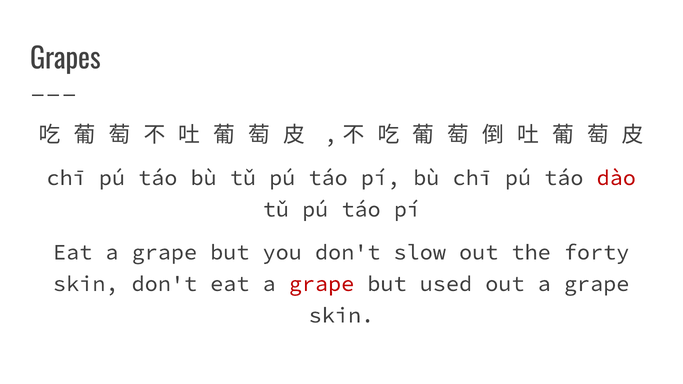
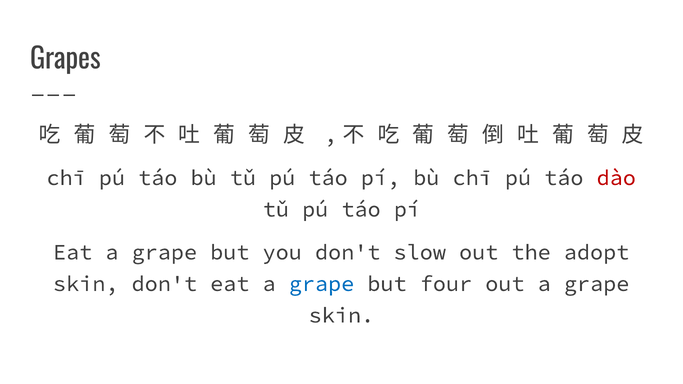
forty: forty -> adopt
grape at (322, 284) colour: red -> blue
used: used -> four
